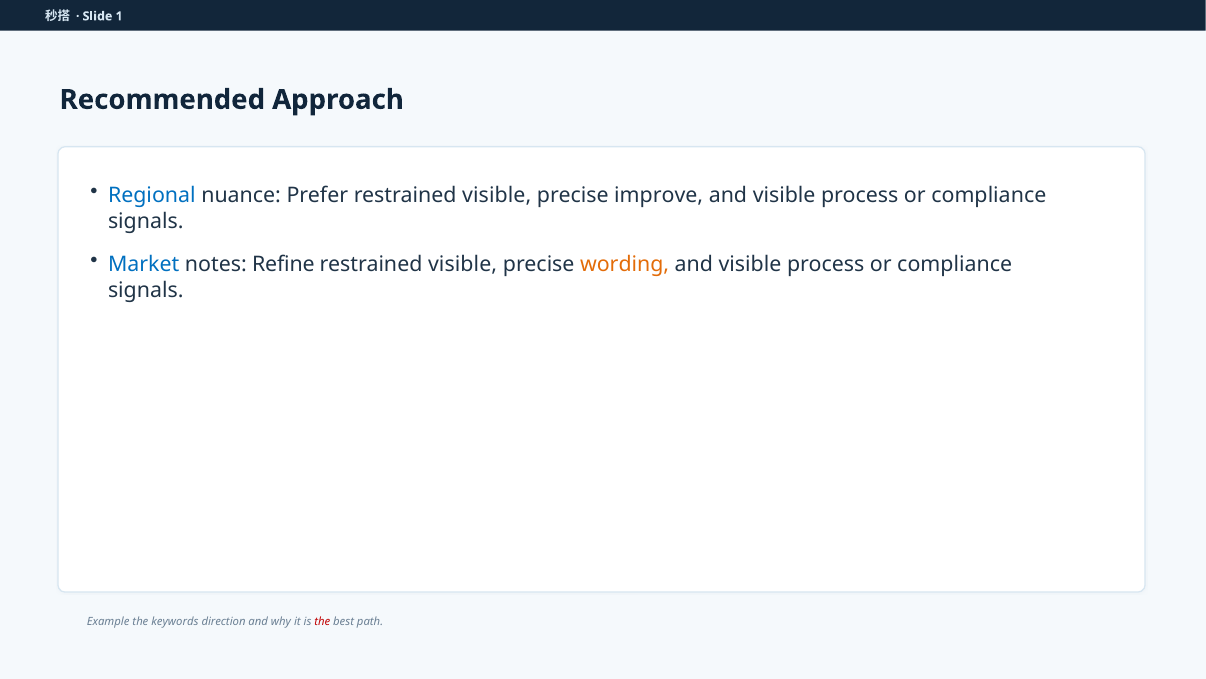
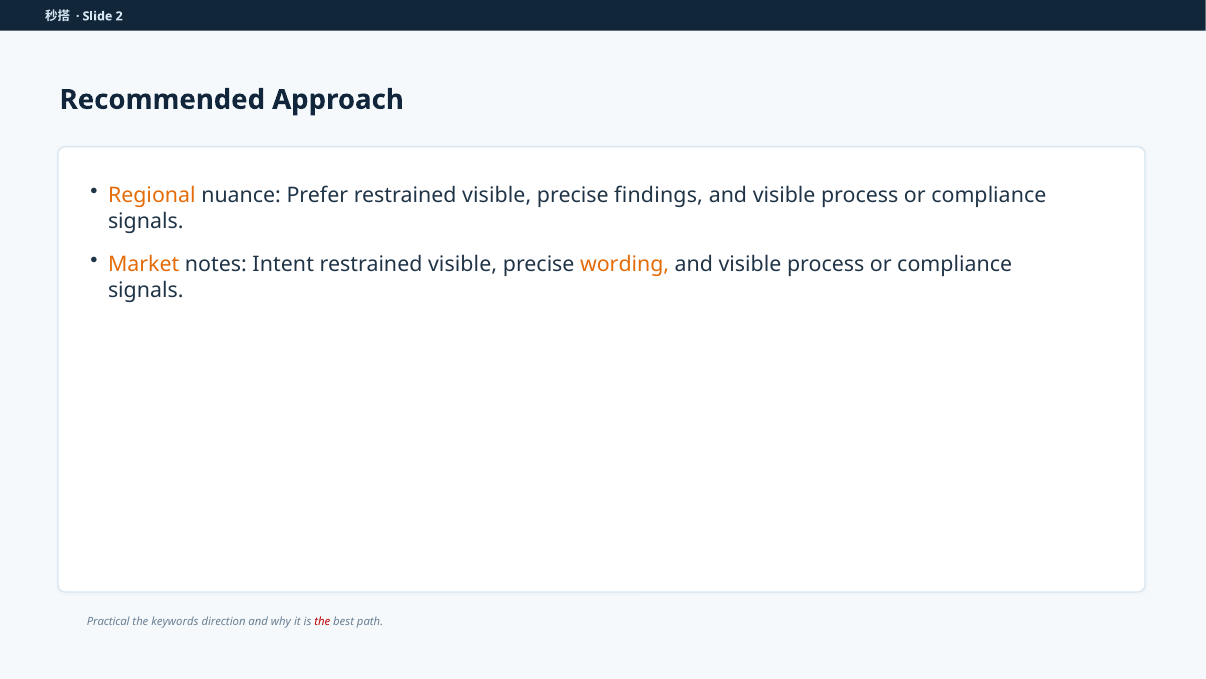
1: 1 -> 2
Regional colour: blue -> orange
improve: improve -> findings
Market colour: blue -> orange
Refine: Refine -> Intent
Example: Example -> Practical
